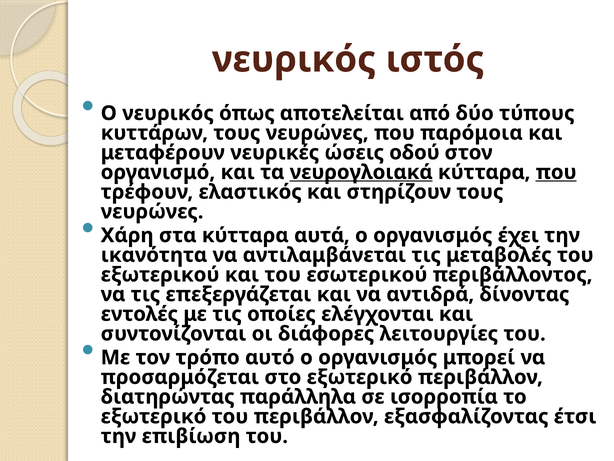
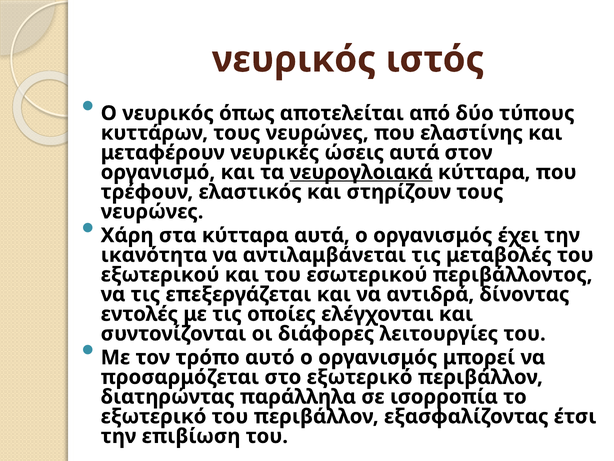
παρόμοια: παρόμοια -> ελαστίνης
ώσεις οδού: οδού -> αυτά
που at (556, 172) underline: present -> none
